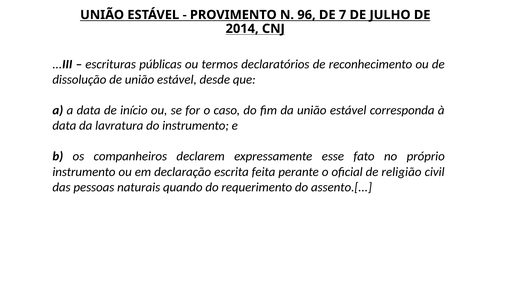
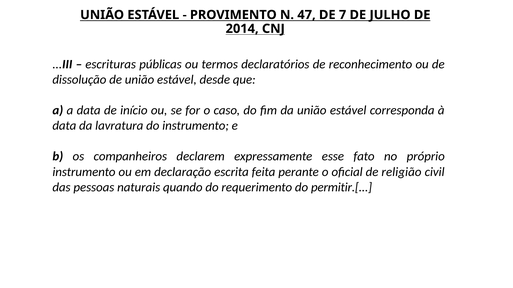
96: 96 -> 47
assento.[: assento.[ -> permitir.[
